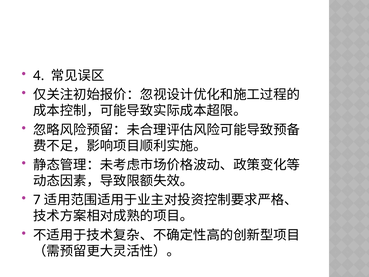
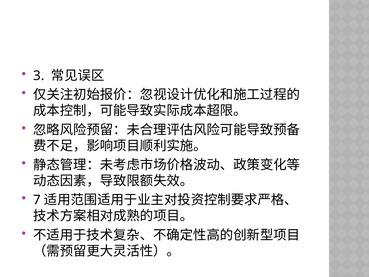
4: 4 -> 3
